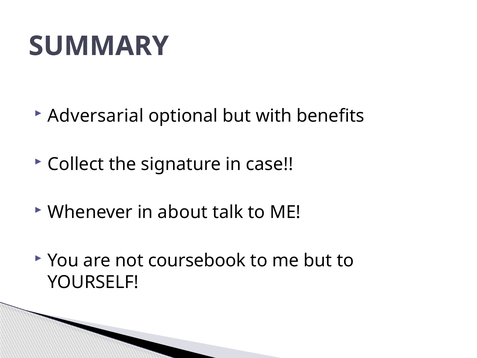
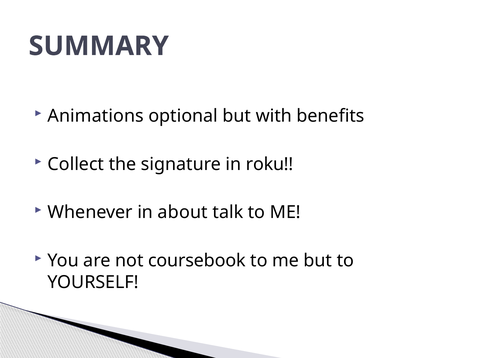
Adversarial: Adversarial -> Animations
case: case -> roku
